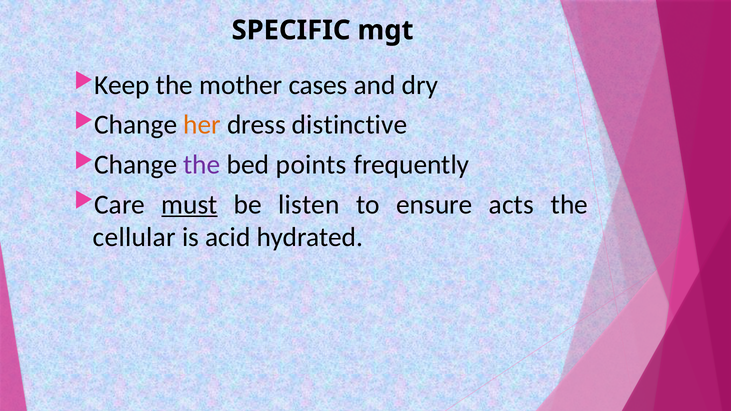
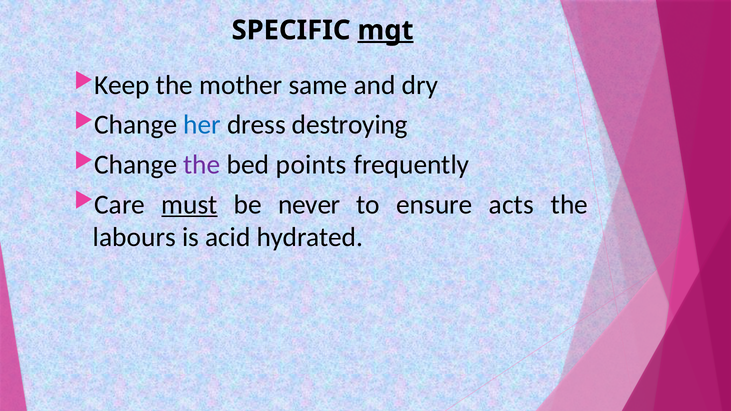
mgt underline: none -> present
cases: cases -> same
her colour: orange -> blue
distinctive: distinctive -> destroying
listen: listen -> never
cellular: cellular -> labours
